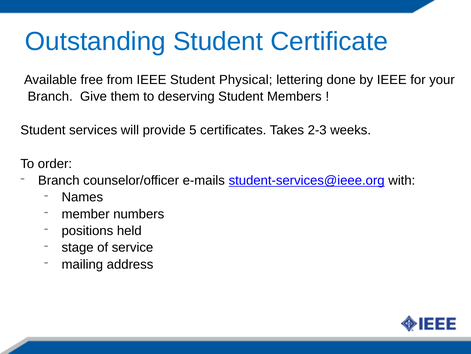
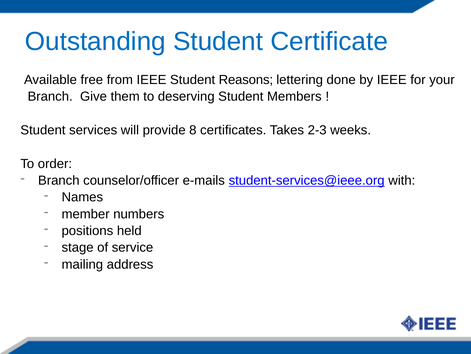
Physical: Physical -> Reasons
5: 5 -> 8
